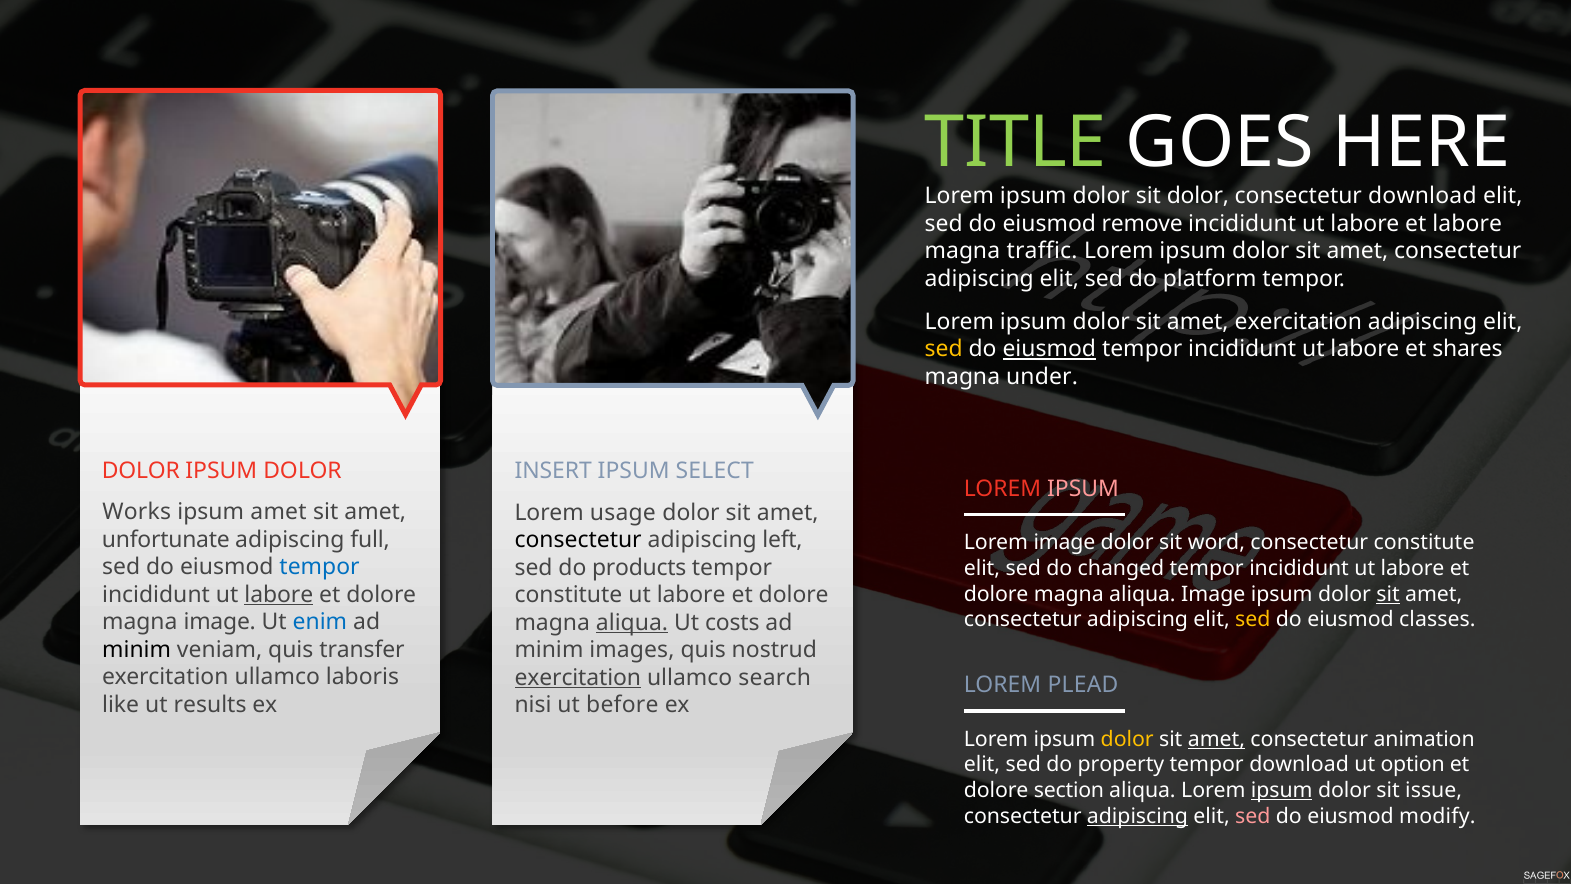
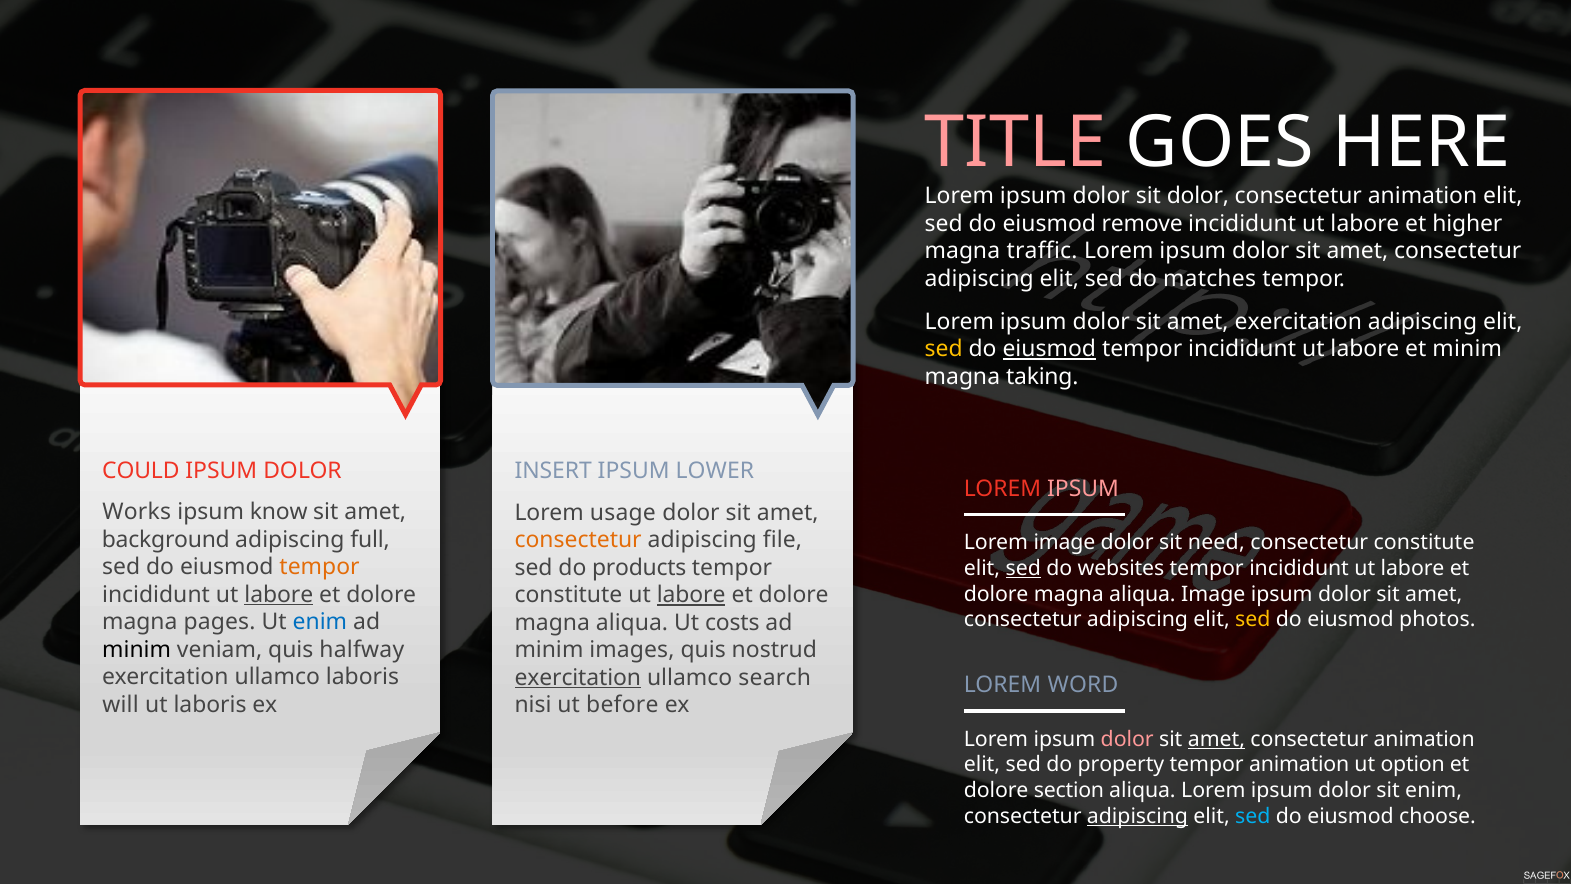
TITLE colour: light green -> pink
download at (1422, 196): download -> animation
et labore: labore -> higher
platform: platform -> matches
et shares: shares -> minim
under: under -> taking
DOLOR at (141, 471): DOLOR -> COULD
SELECT: SELECT -> LOWER
ipsum amet: amet -> know
unfortunate: unfortunate -> background
consectetur at (578, 540) colour: black -> orange
left: left -> file
word: word -> need
tempor at (320, 567) colour: blue -> orange
sed at (1023, 568) underline: none -> present
changed: changed -> websites
sit at (1388, 594) underline: present -> none
labore at (691, 595) underline: none -> present
classes: classes -> photos
magna image: image -> pages
aliqua at (632, 622) underline: present -> none
transfer: transfer -> halfway
PLEAD: PLEAD -> WORD
like: like -> will
ut results: results -> laboris
dolor at (1127, 739) colour: yellow -> pink
tempor download: download -> animation
ipsum at (1282, 790) underline: present -> none
sit issue: issue -> enim
sed at (1253, 816) colour: pink -> light blue
modify: modify -> choose
